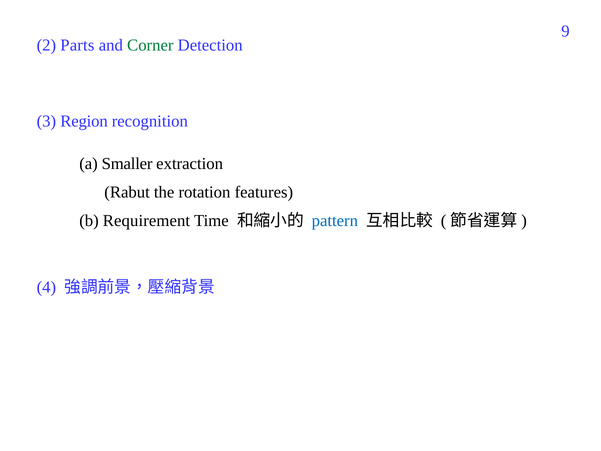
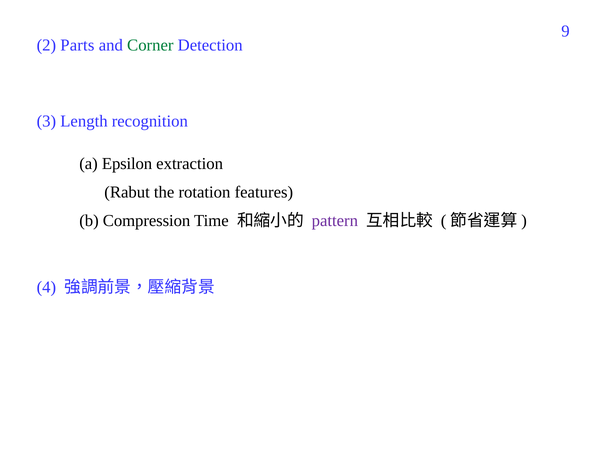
Region: Region -> Length
Smaller: Smaller -> Epsilon
Requirement: Requirement -> Compression
pattern colour: blue -> purple
